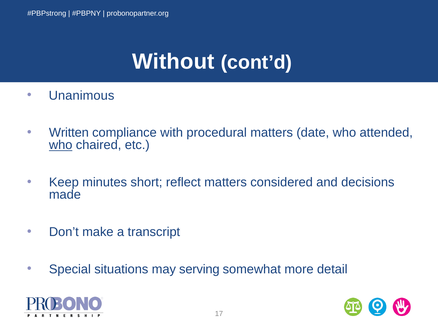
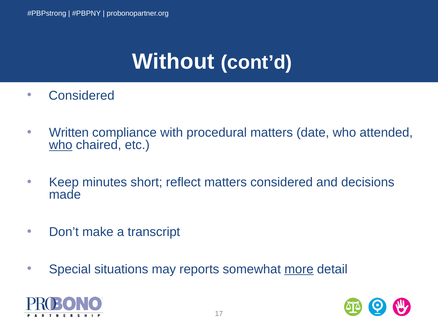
Unanimous at (82, 95): Unanimous -> Considered
serving: serving -> reports
more underline: none -> present
